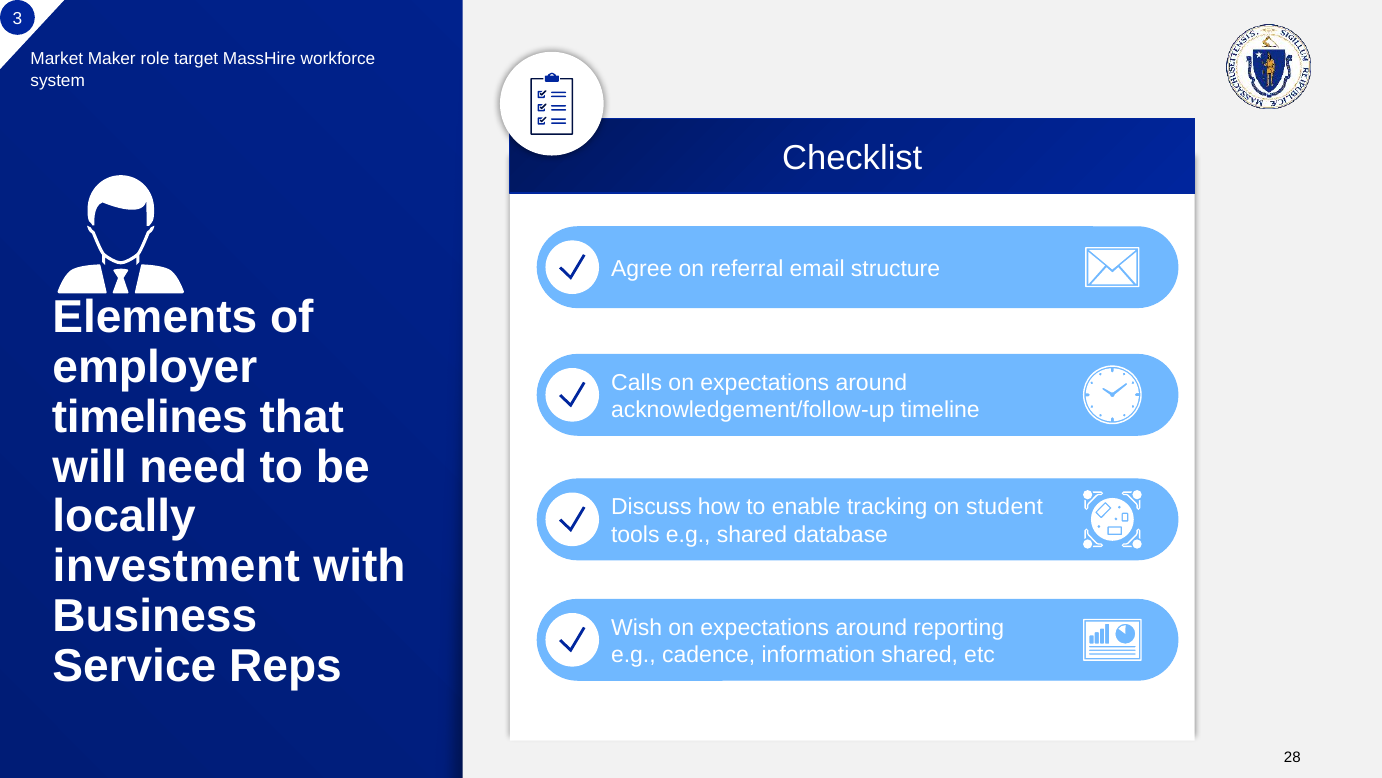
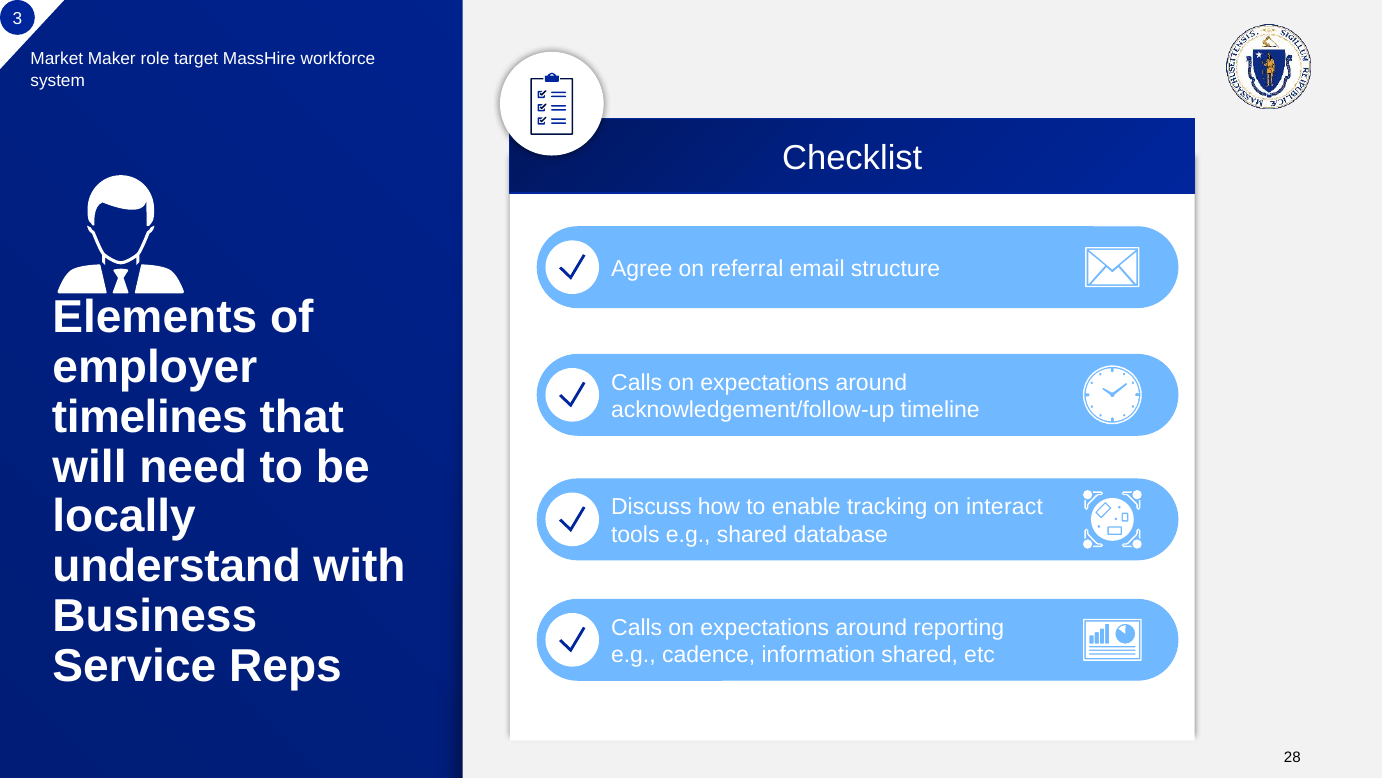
student: student -> interact
investment: investment -> understand
Wish at (637, 627): Wish -> Calls
